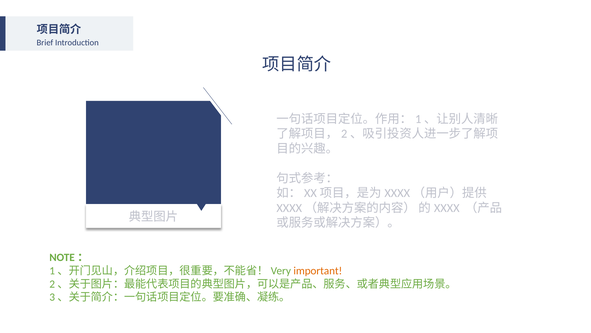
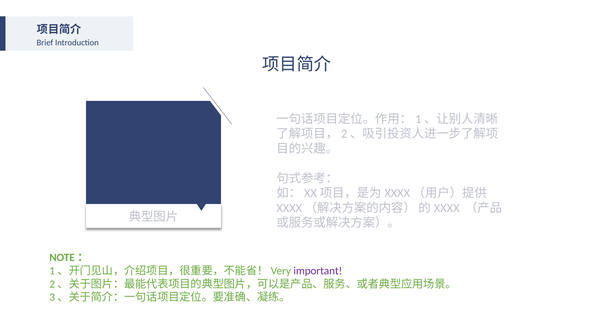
important colour: orange -> purple
